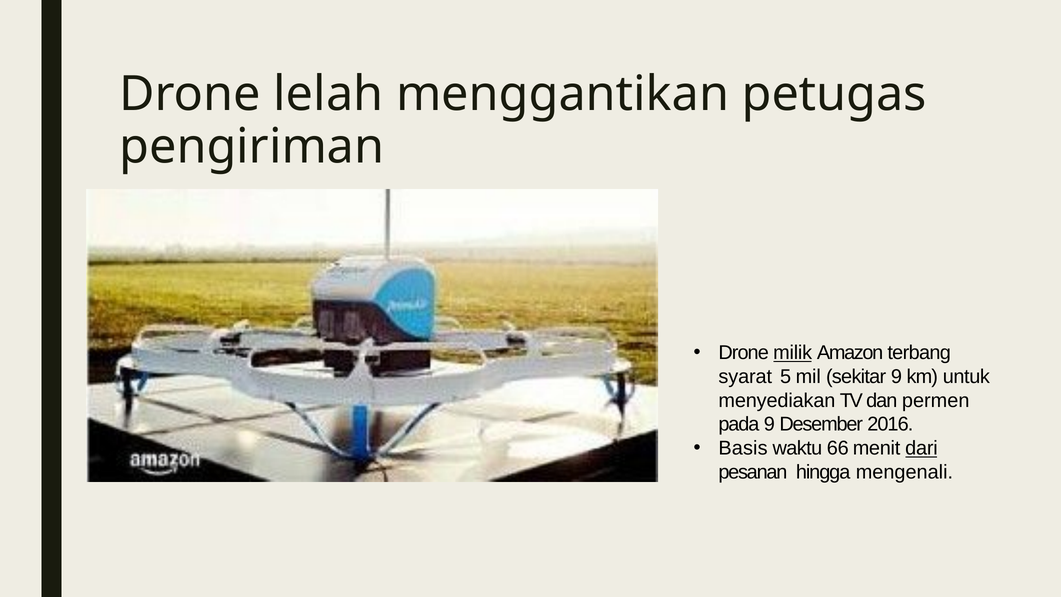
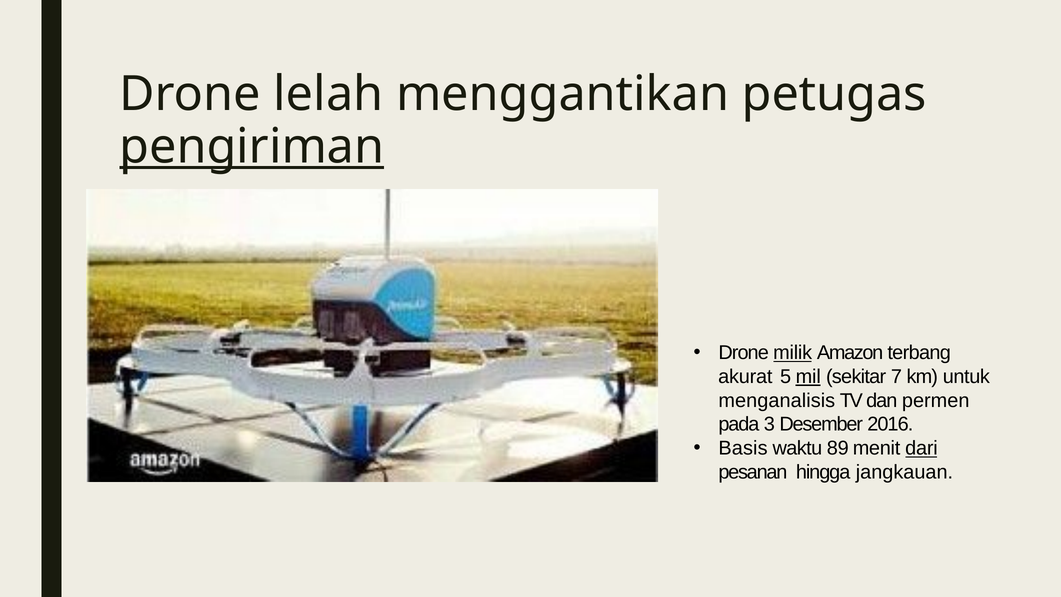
pengiriman underline: none -> present
syarat: syarat -> akurat
mil underline: none -> present
sekitar 9: 9 -> 7
menyediakan: menyediakan -> menganalisis
pada 9: 9 -> 3
66: 66 -> 89
mengenali: mengenali -> jangkauan
